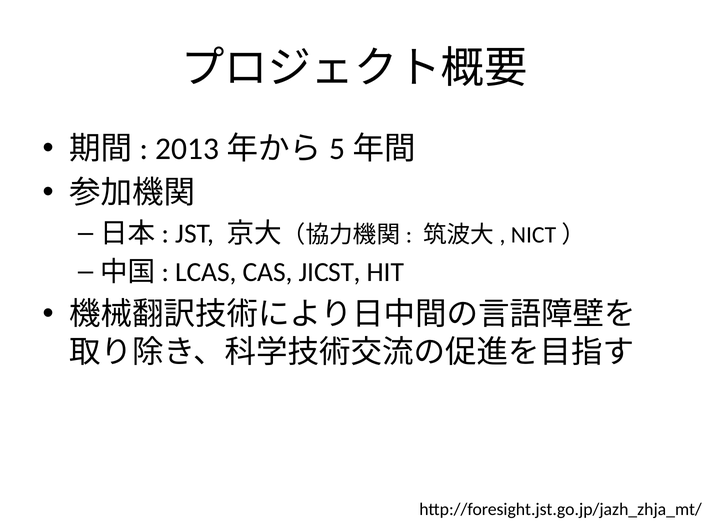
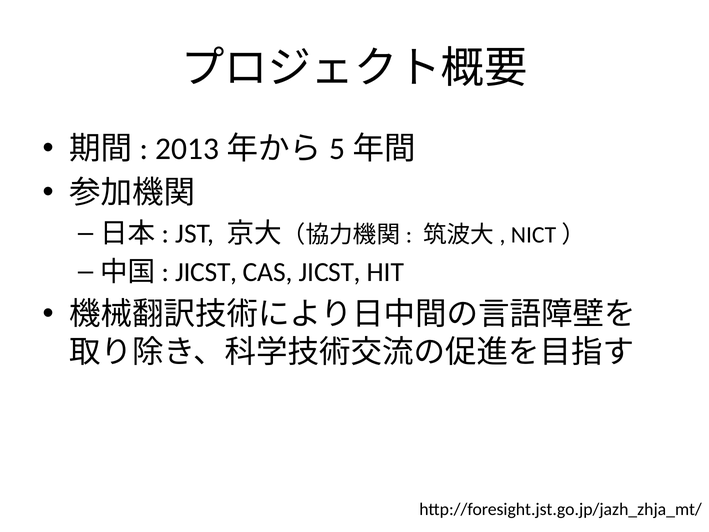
LCAS at (206, 272): LCAS -> JICST
